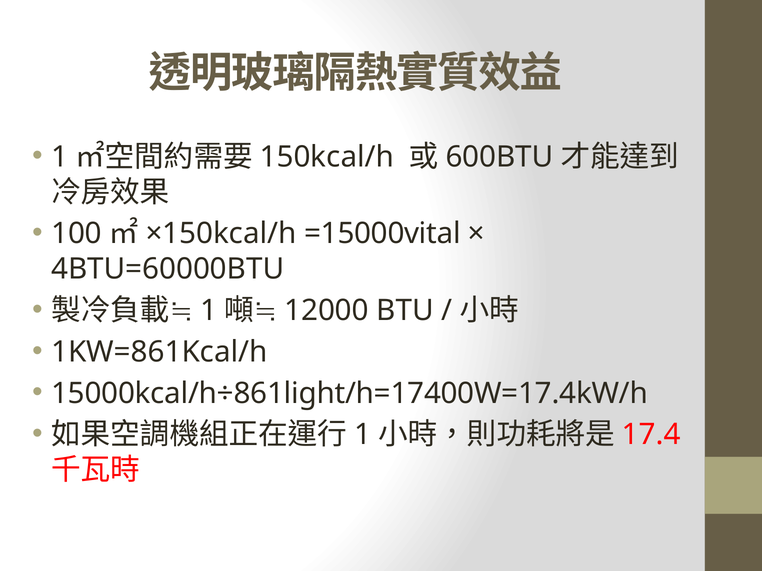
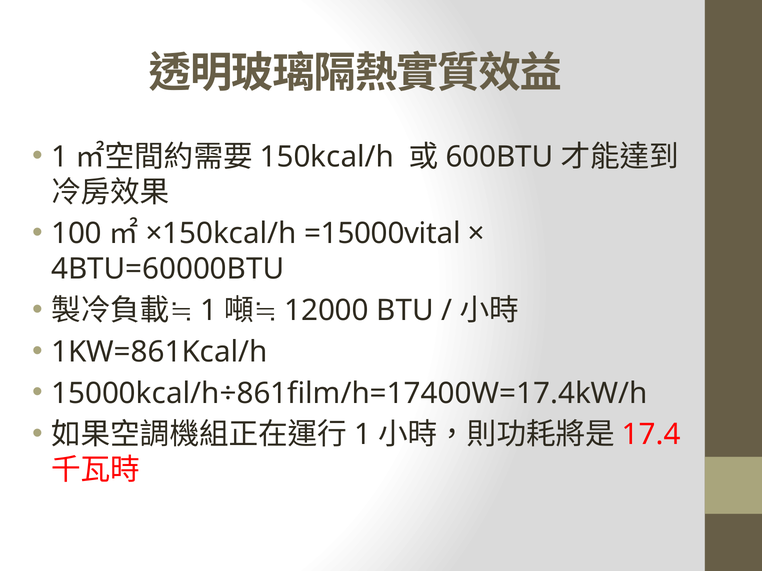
15000kcal/h÷861light/h=17400W=17.4kW/h: 15000kcal/h÷861light/h=17400W=17.4kW/h -> 15000kcal/h÷861film/h=17400W=17.4kW/h
